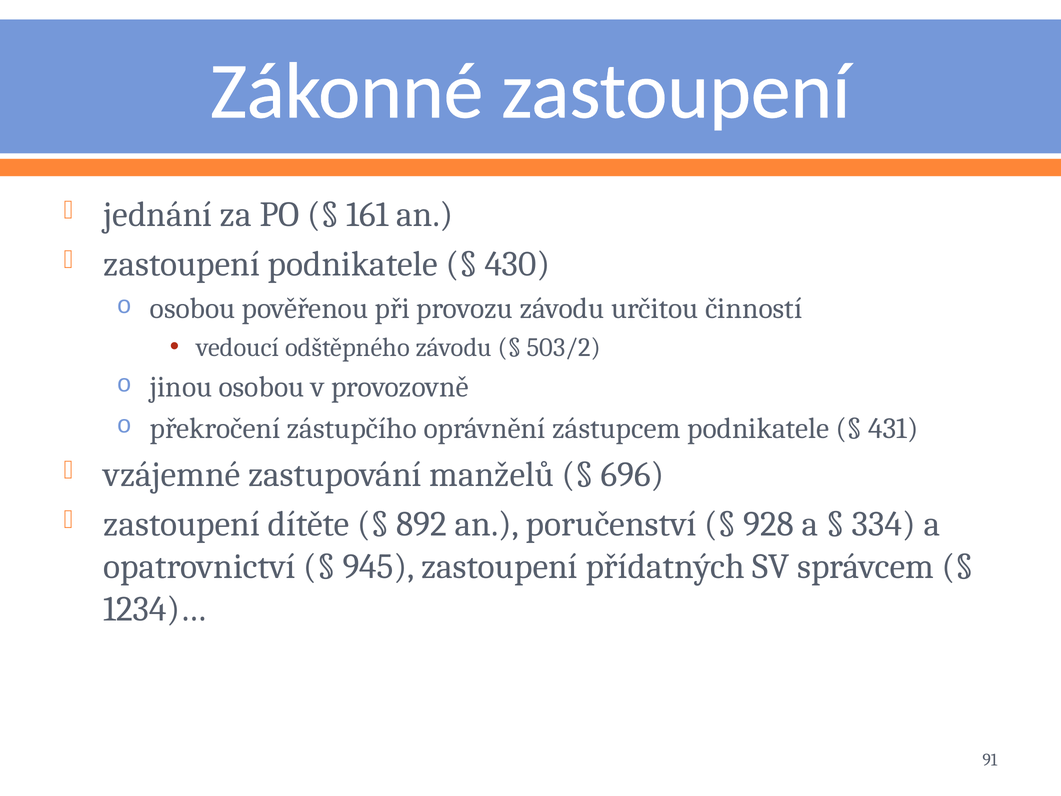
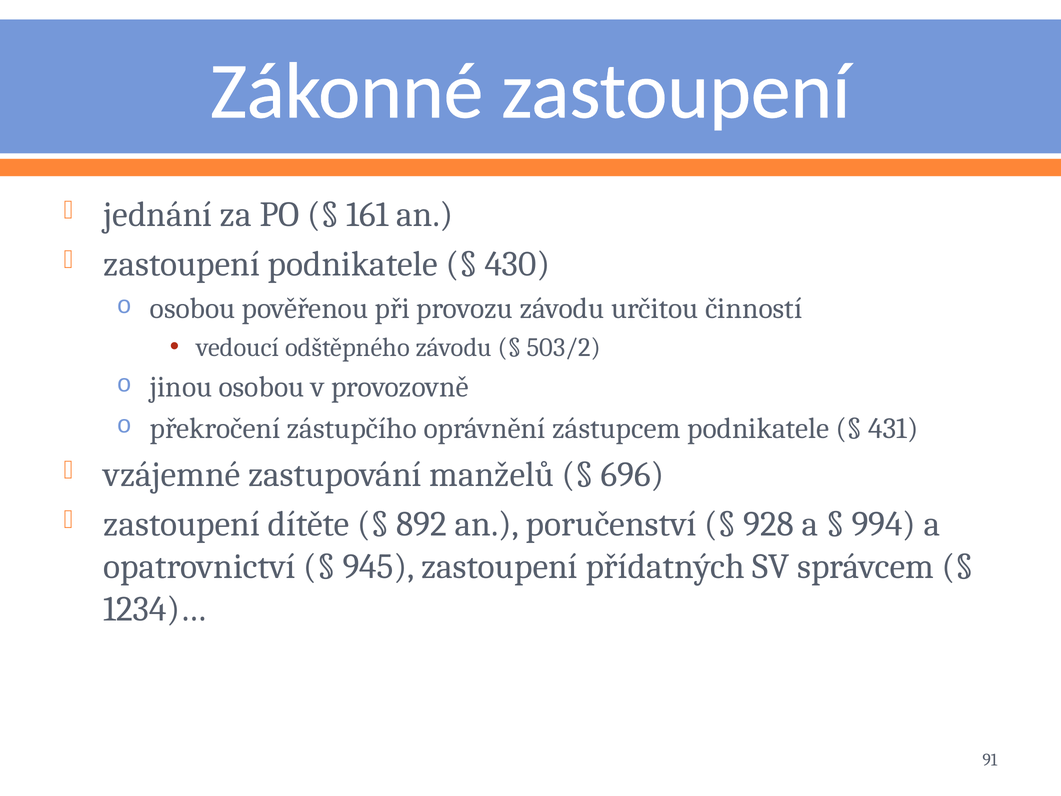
334: 334 -> 994
